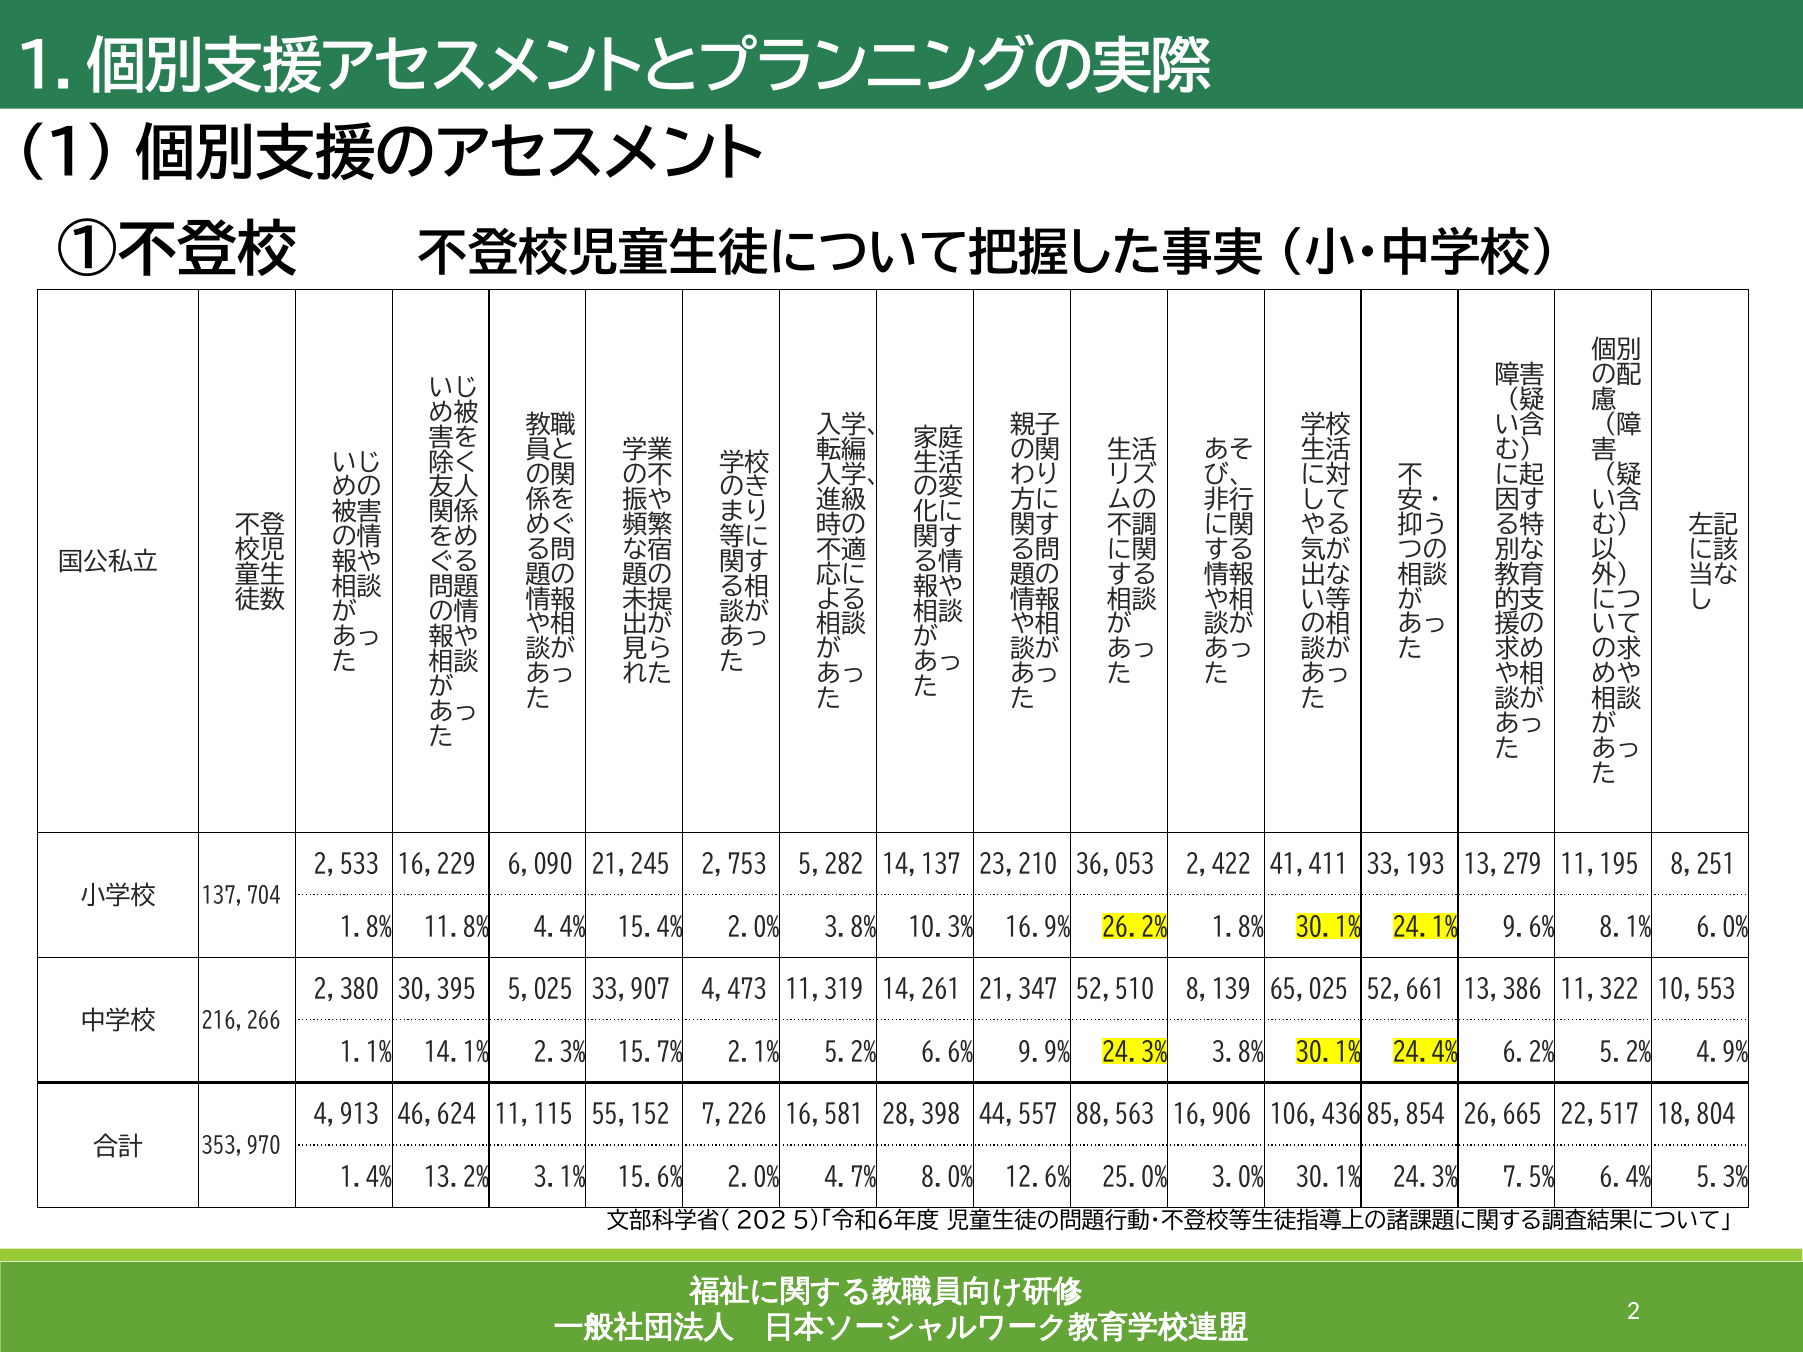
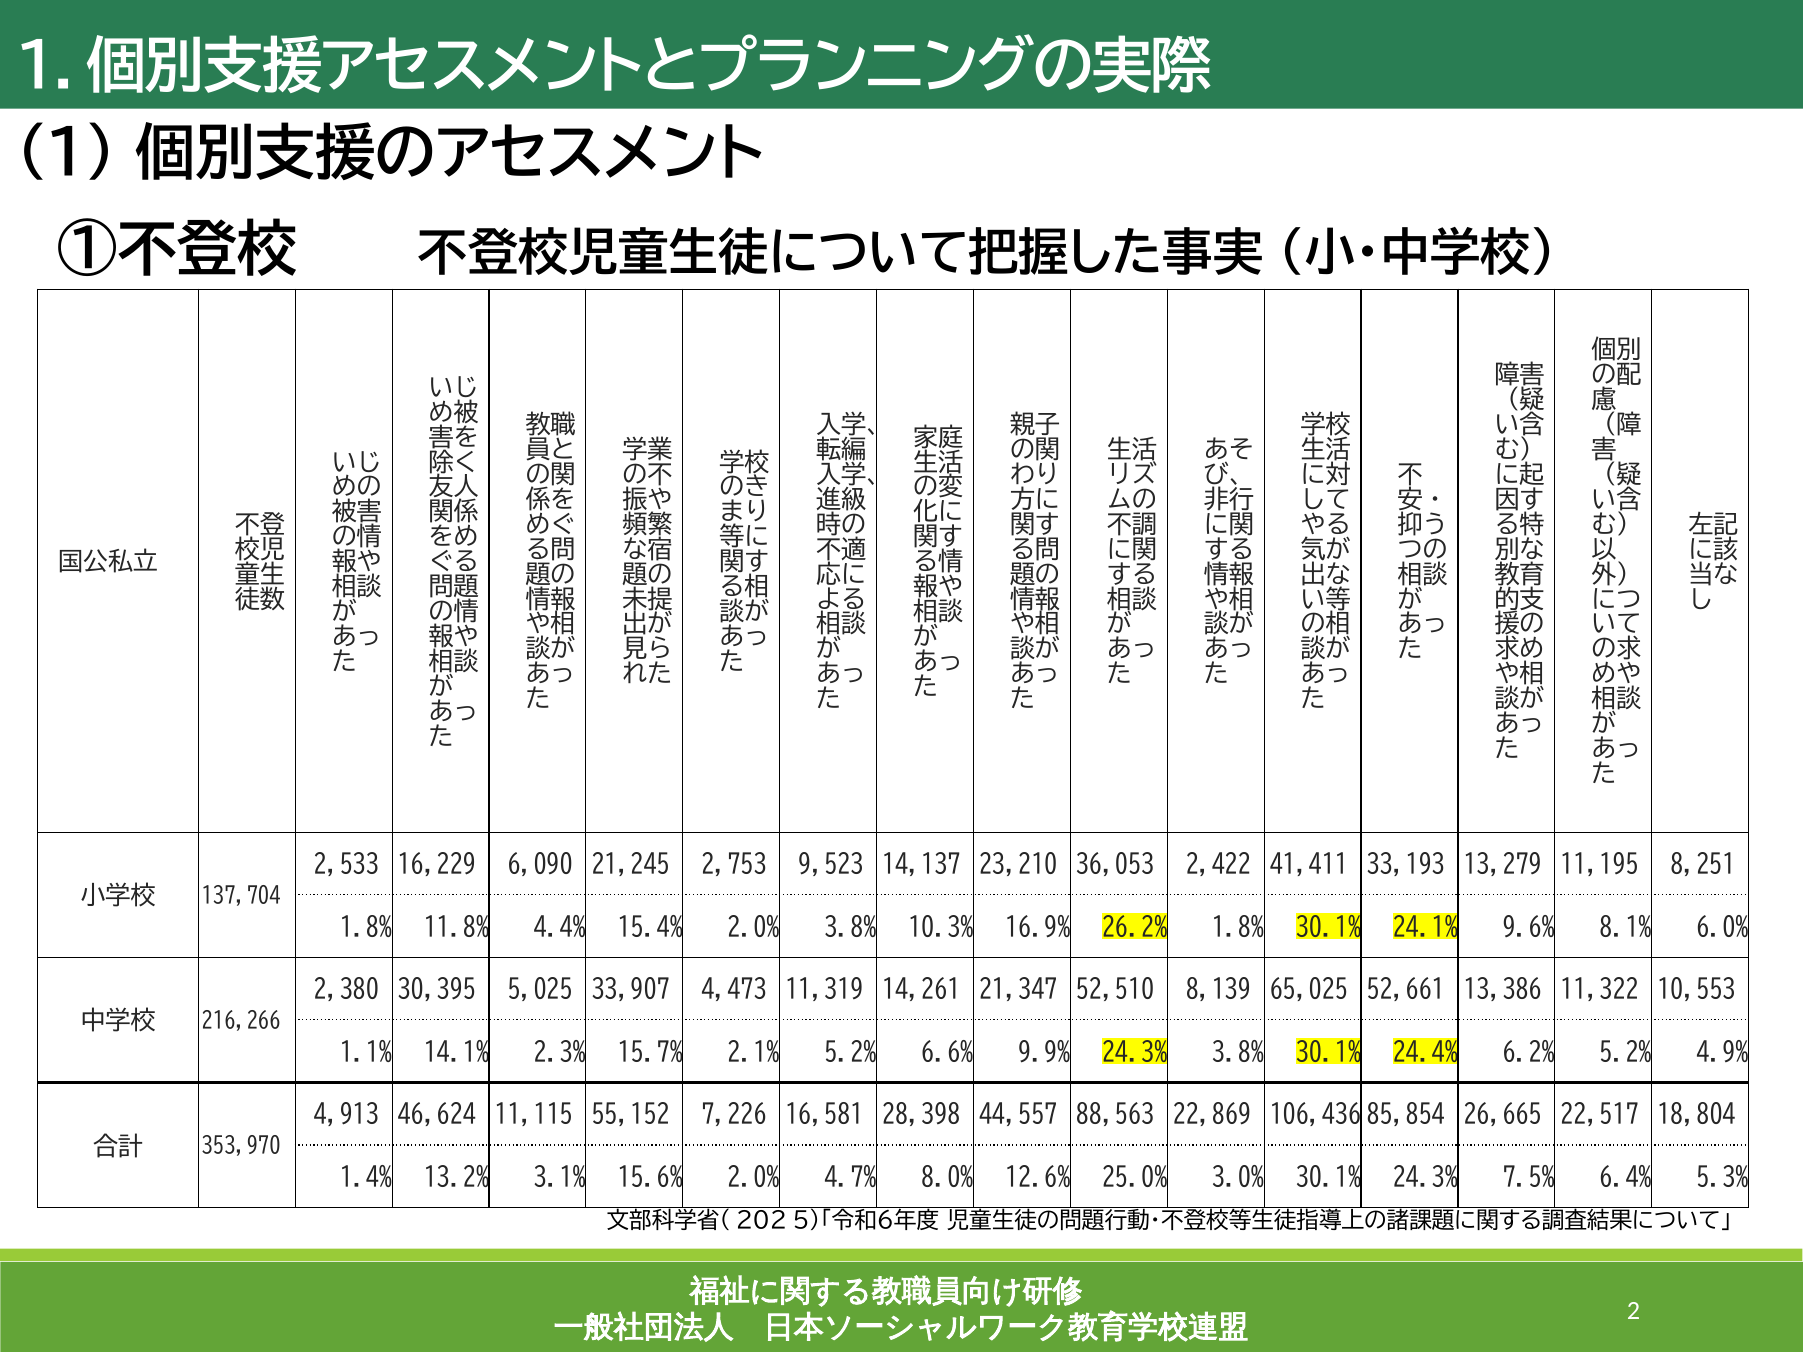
5,282: 5,282 -> 9,523
16,906: 16,906 -> 22,869
